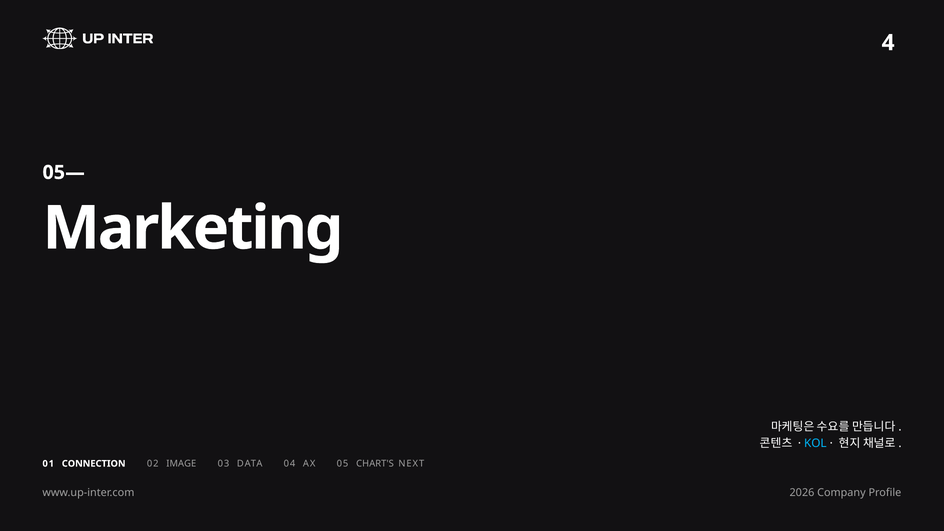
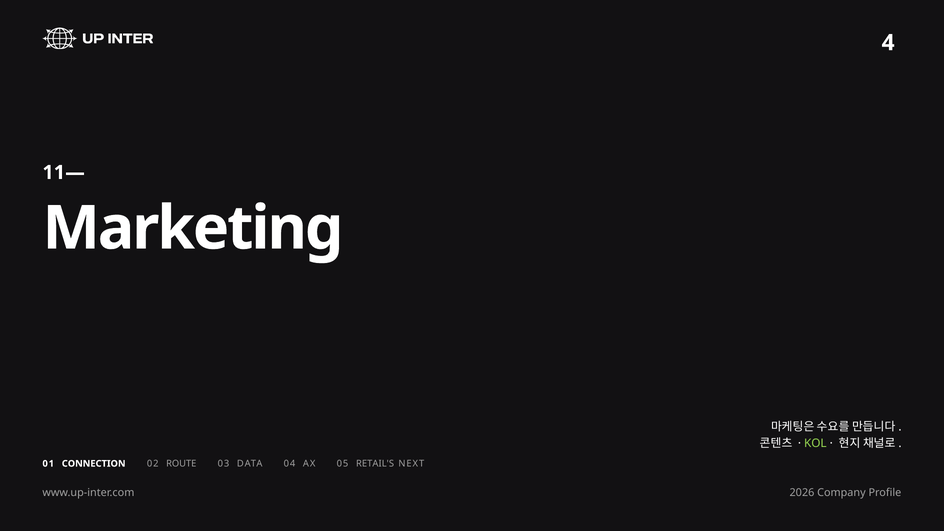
05—: 05— -> 11—
KOL colour: light blue -> light green
IMAGE: IMAGE -> ROUTE
CHART'S: CHART'S -> RETAIL'S
